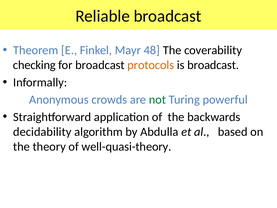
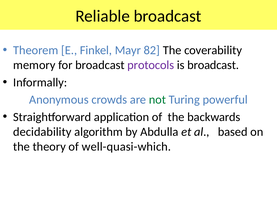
48: 48 -> 82
checking: checking -> memory
protocols colour: orange -> purple
well-quasi-theory: well-quasi-theory -> well-quasi-which
